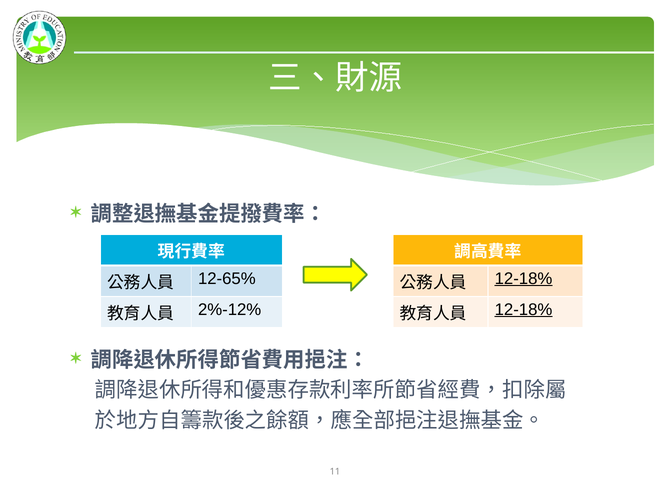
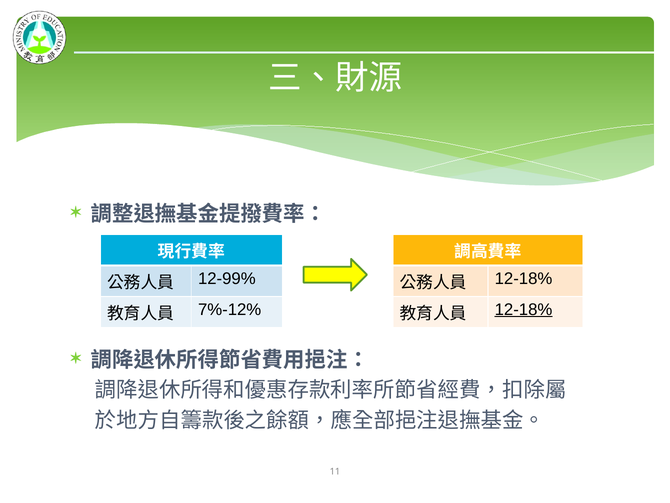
12-65%: 12-65% -> 12-99%
12-18% at (524, 278) underline: present -> none
2%-12%: 2%-12% -> 7%-12%
